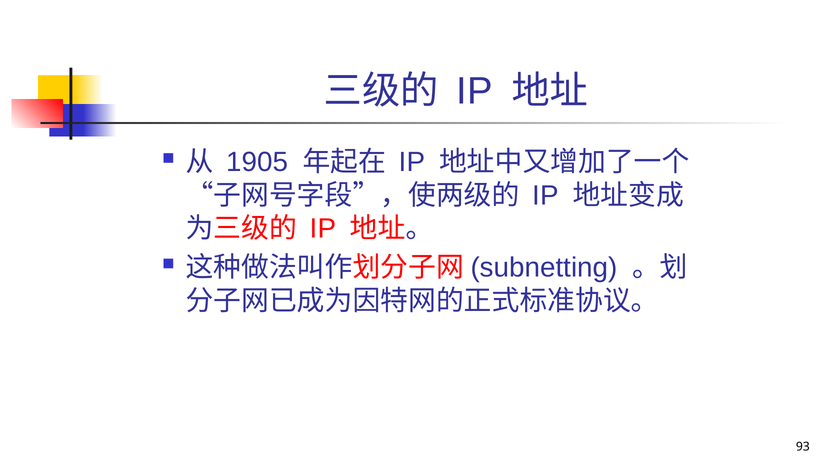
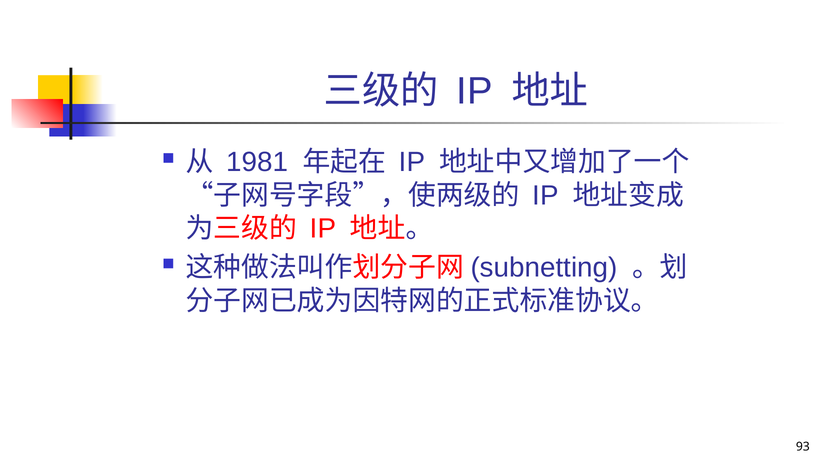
1905: 1905 -> 1981
